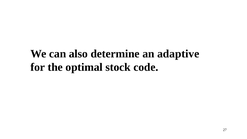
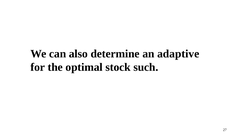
code: code -> such
